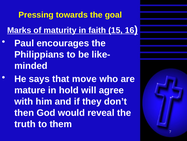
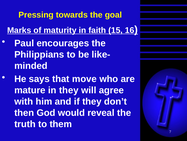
in hold: hold -> they
